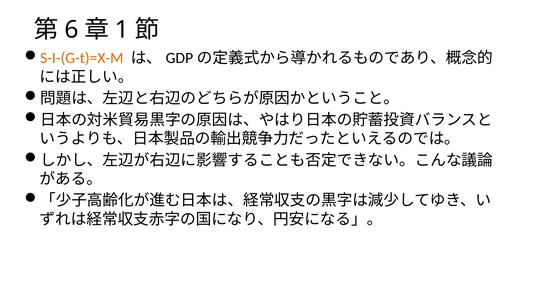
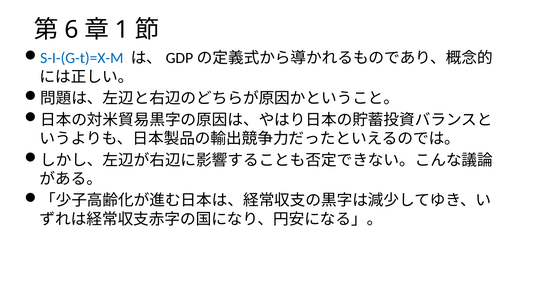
S-I-(G-t)=X-M colour: orange -> blue
